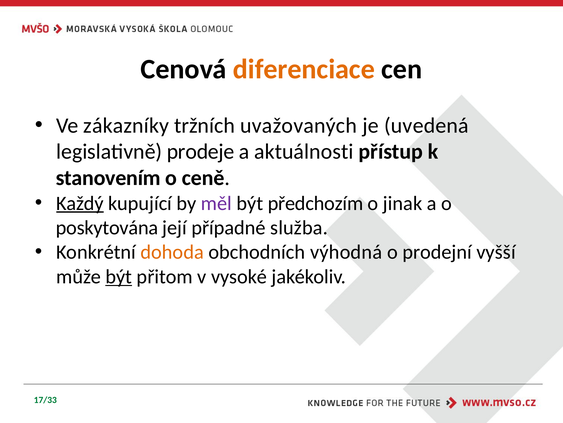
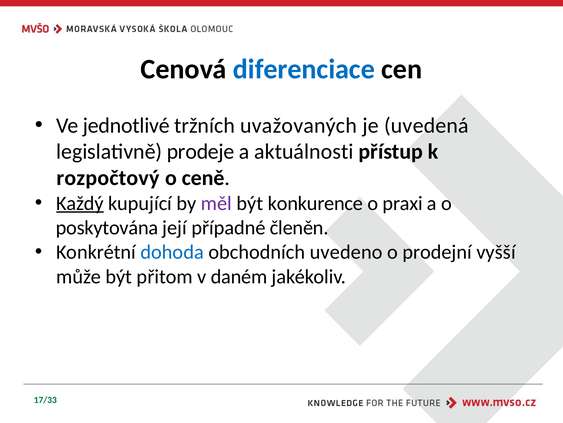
diferenciace colour: orange -> blue
zákazníky: zákazníky -> jednotlivé
stanovením: stanovením -> rozpočtový
předchozím: předchozím -> konkurence
jinak: jinak -> praxi
služba: služba -> členěn
dohoda colour: orange -> blue
výhodná: výhodná -> uvedeno
být at (119, 276) underline: present -> none
vysoké: vysoké -> daném
